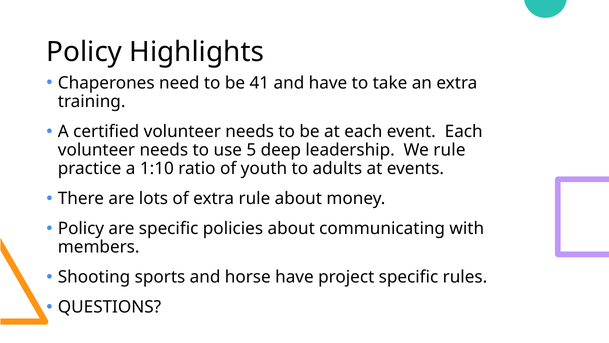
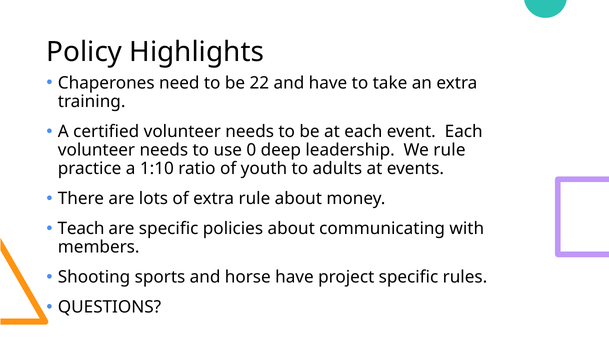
41: 41 -> 22
5: 5 -> 0
Policy at (81, 228): Policy -> Teach
